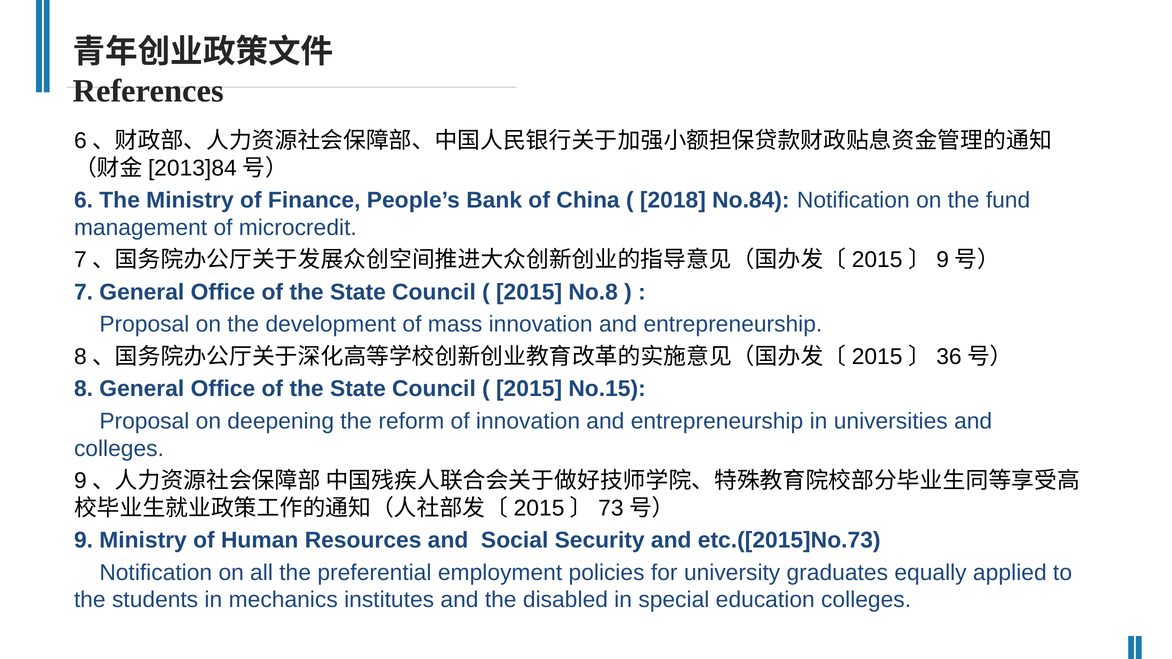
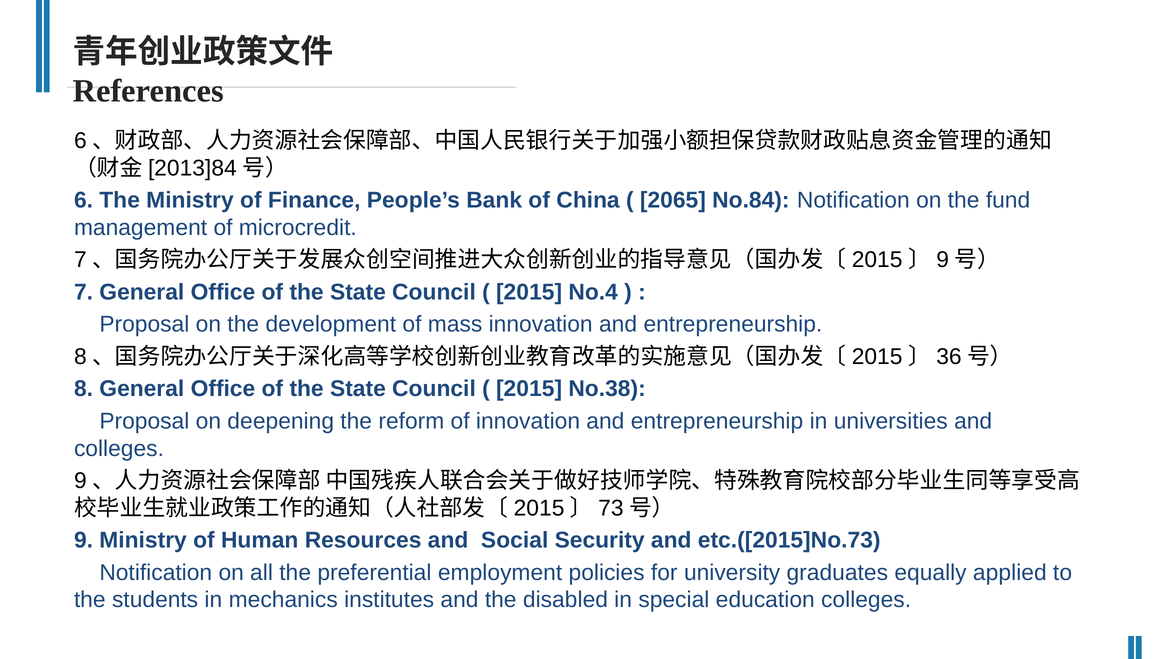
2018: 2018 -> 2065
No.8: No.8 -> No.4
No.15: No.15 -> No.38
